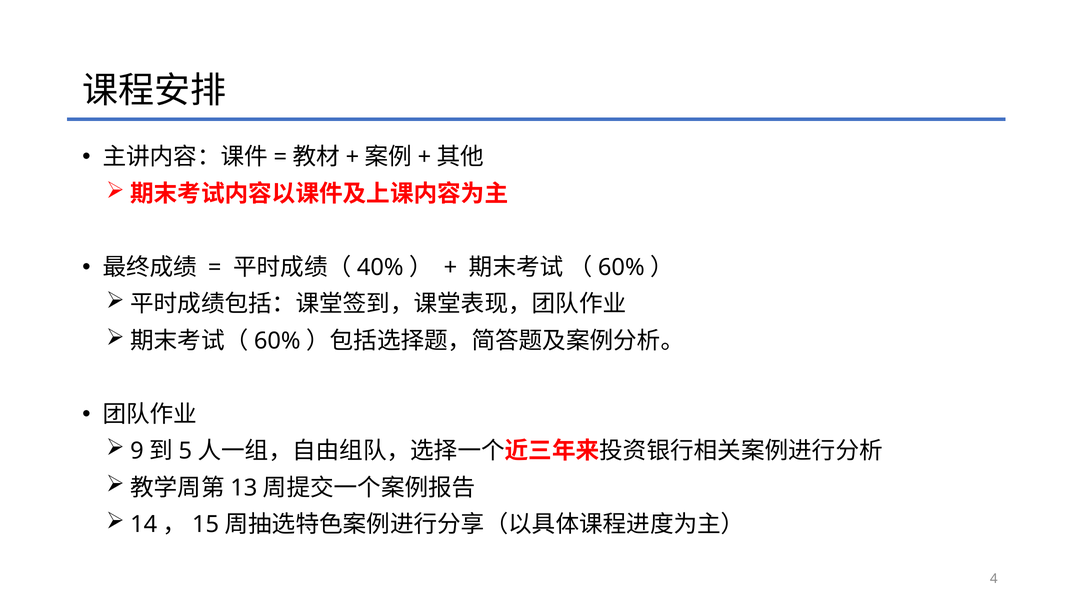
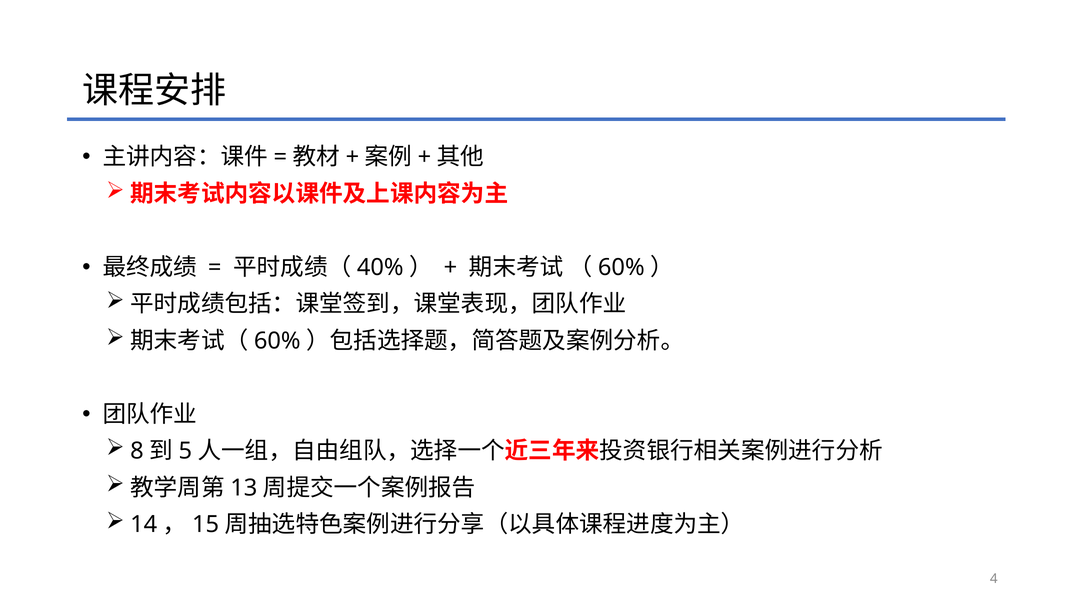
9: 9 -> 8
